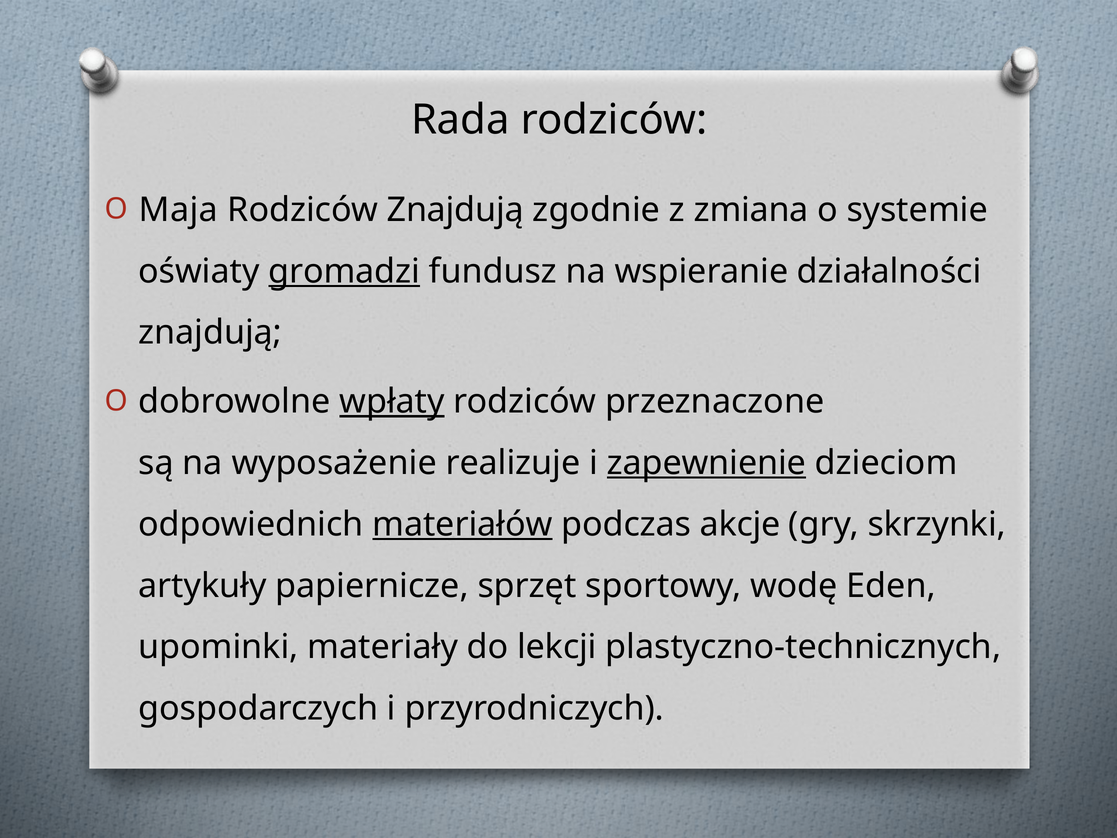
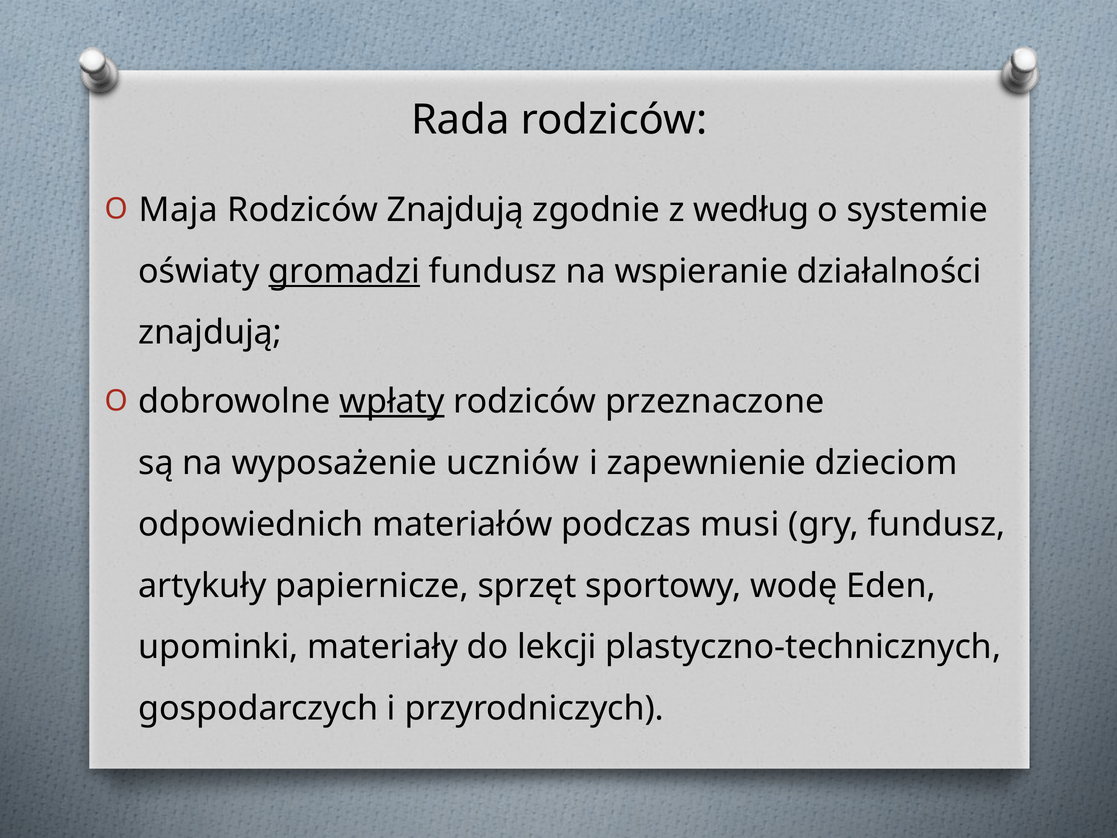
zmiana: zmiana -> według
realizuje: realizuje -> uczniów
zapewnienie underline: present -> none
materiałów underline: present -> none
akcje: akcje -> musi
gry skrzynki: skrzynki -> fundusz
